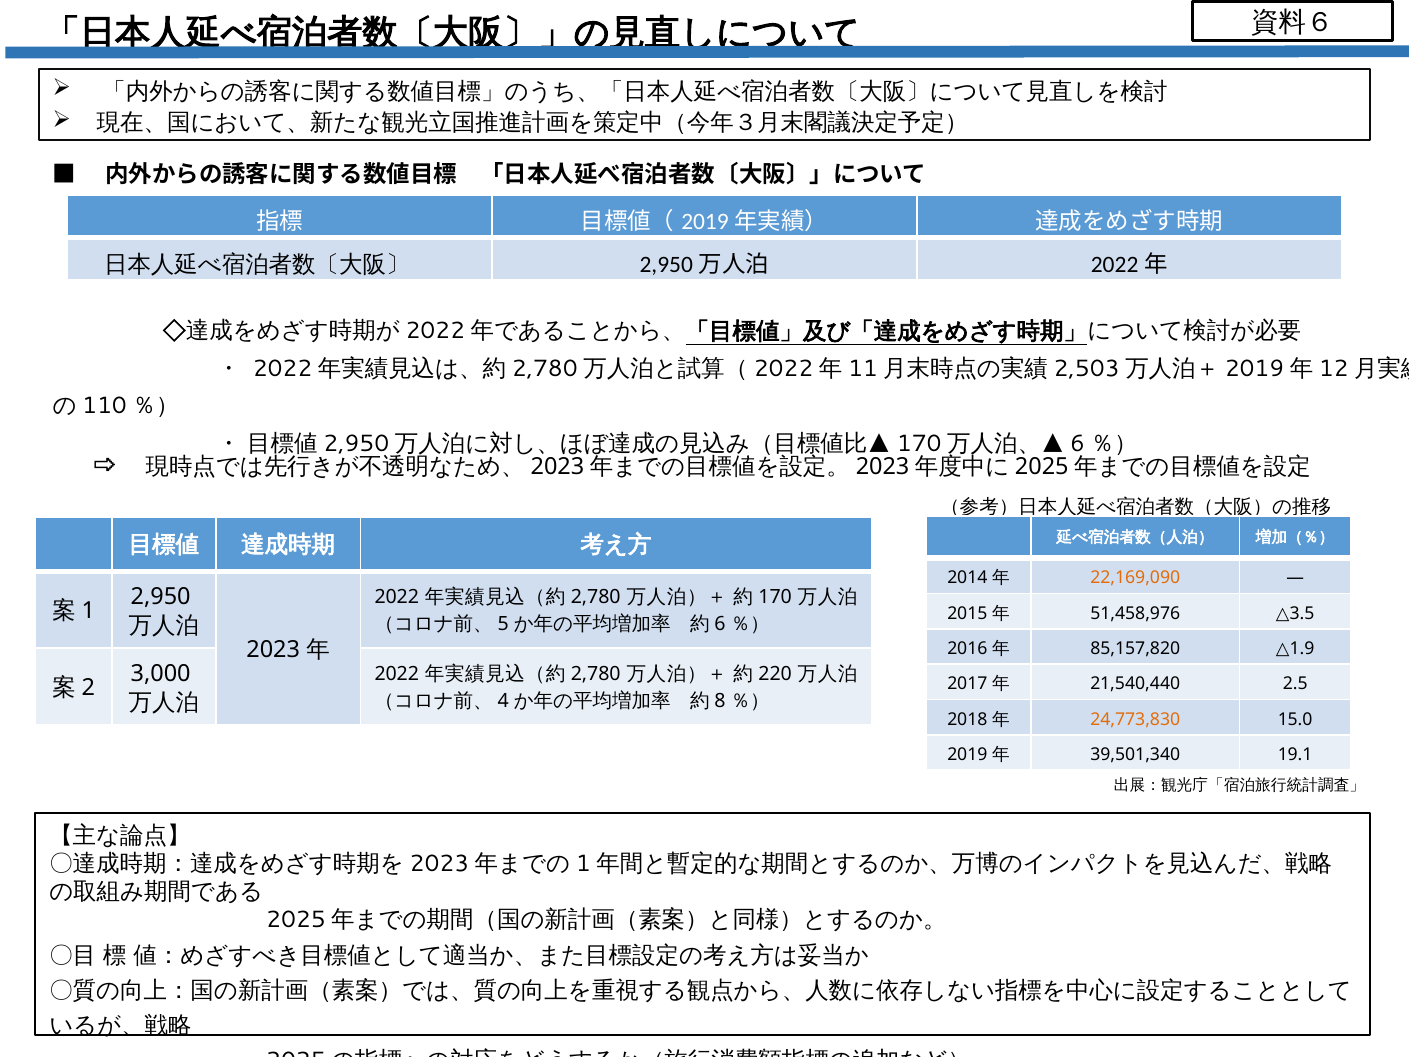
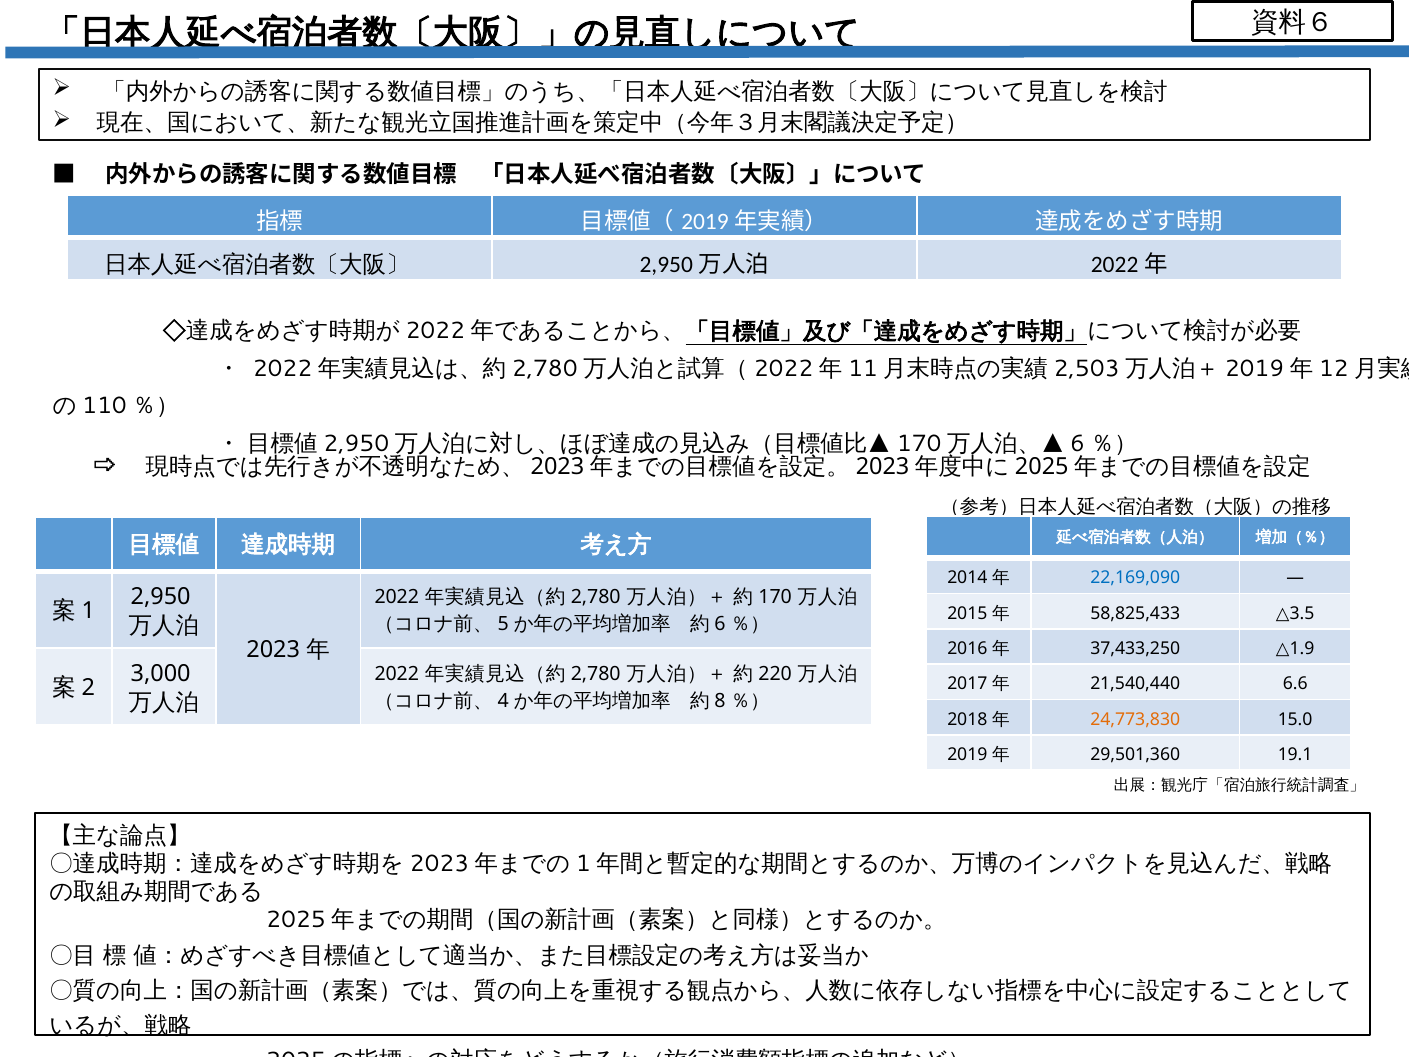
22,169,090 colour: orange -> blue
51,458,976: 51,458,976 -> 58,825,433
85,157,820: 85,157,820 -> 37,433,250
2.5: 2.5 -> 6.6
39,501,340: 39,501,340 -> 29,501,360
